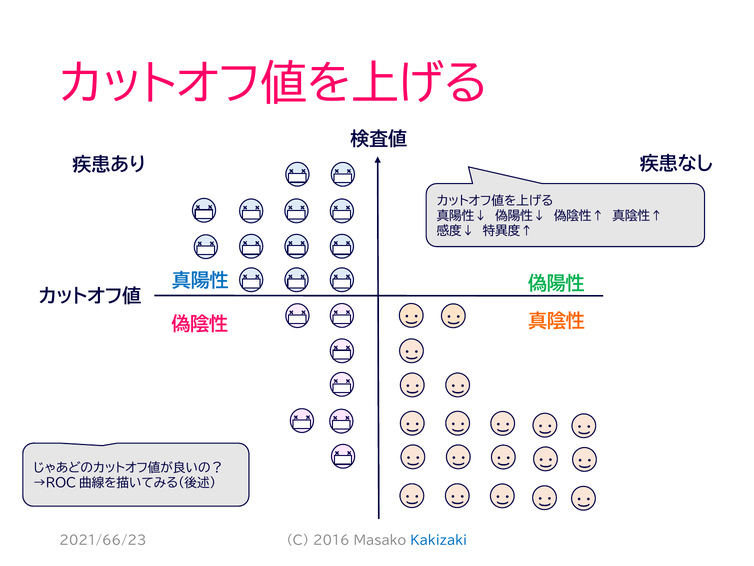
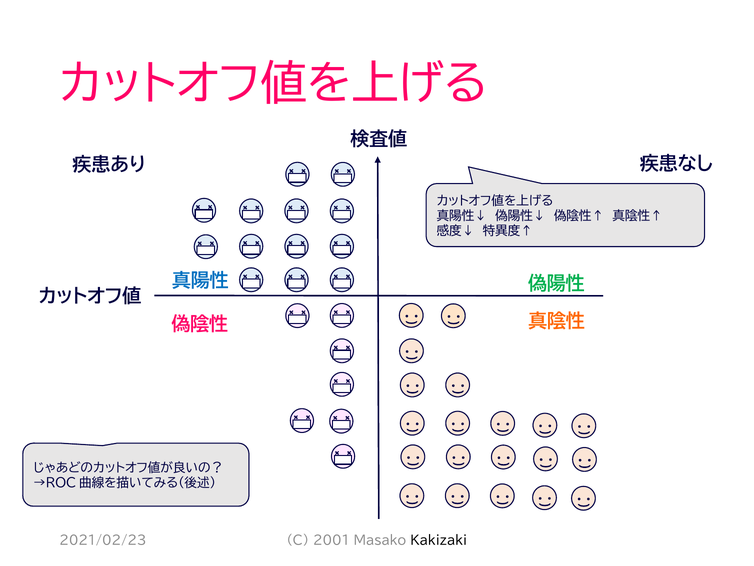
2021/66/23: 2021/66/23 -> 2021/02/23
2016: 2016 -> 2001
Kakizaki colour: blue -> black
